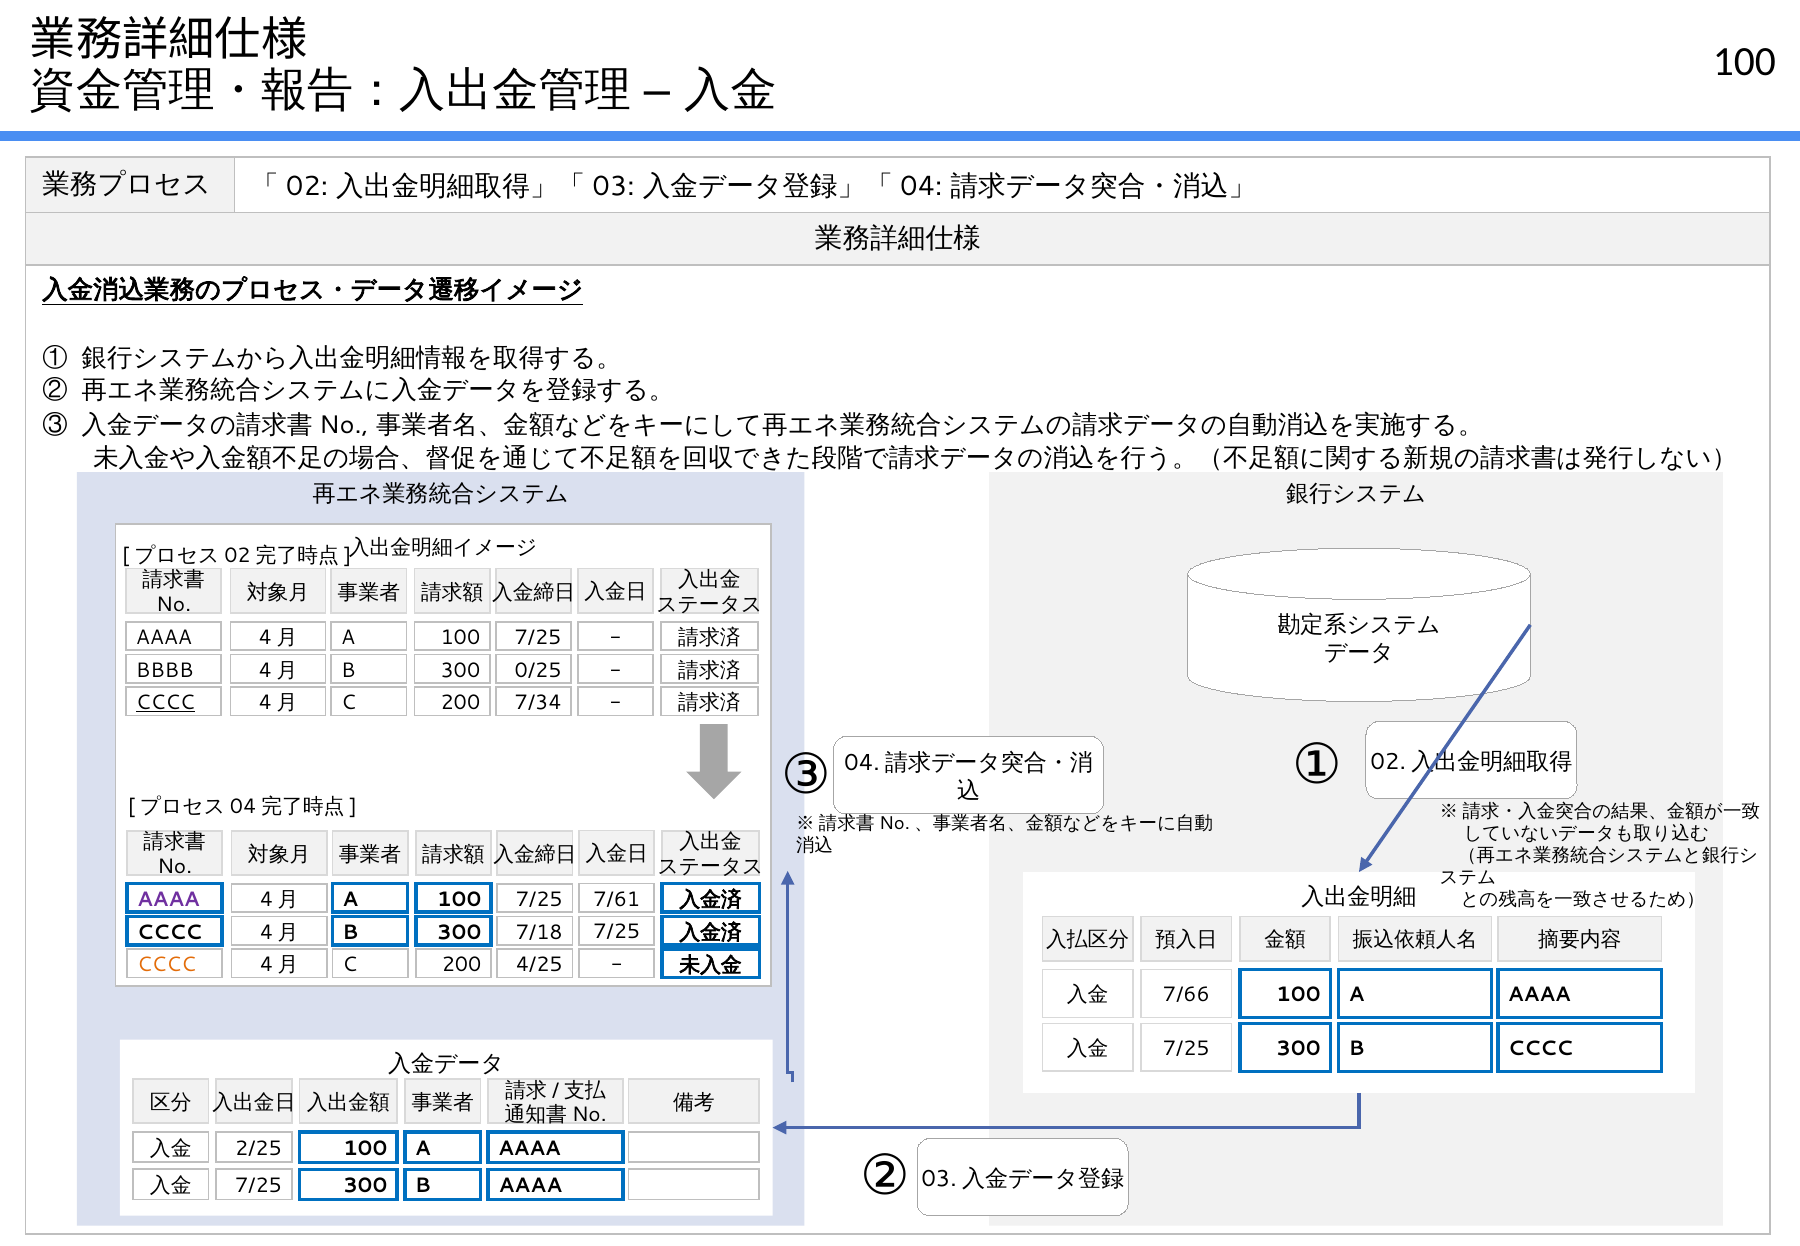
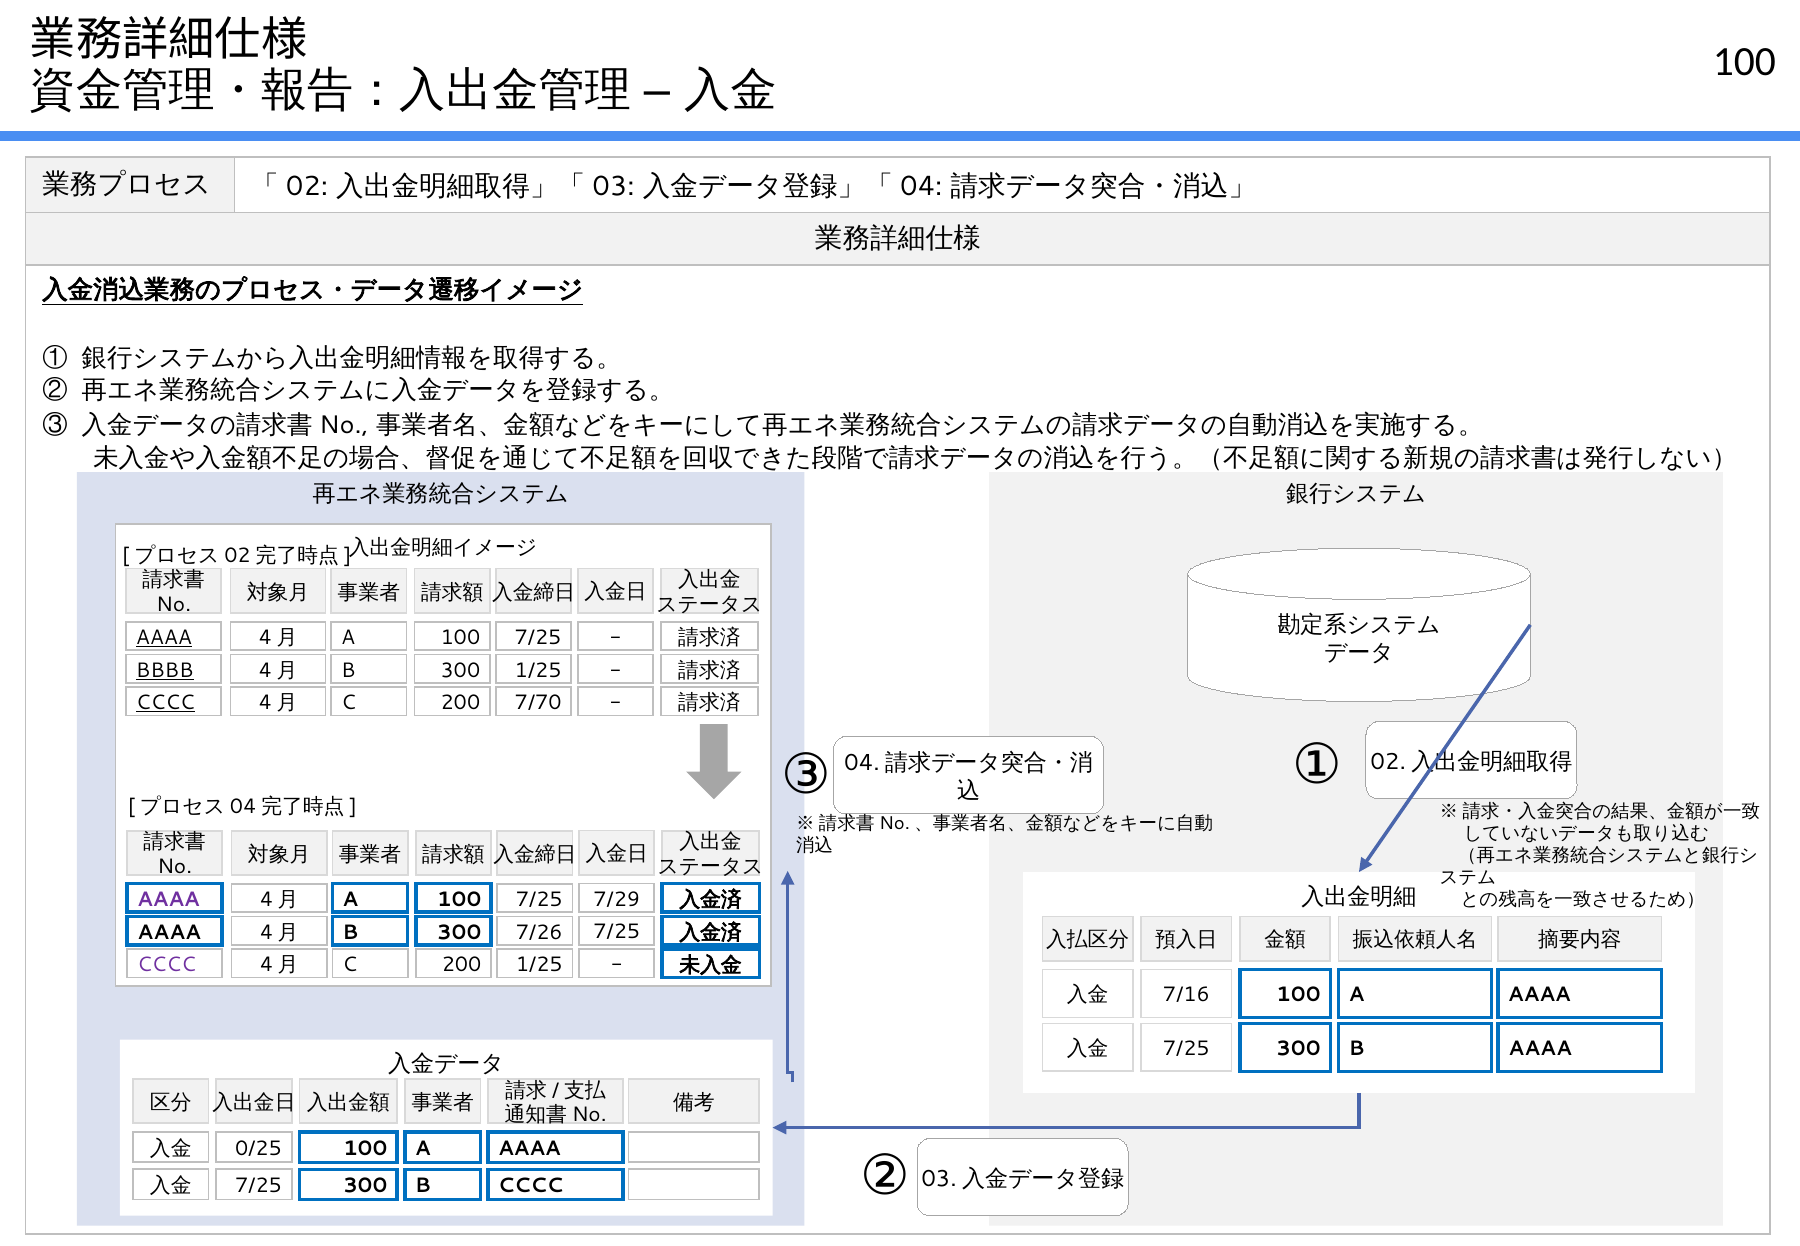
AAAA at (164, 637) underline: none -> present
BBBB underline: none -> present
0/25 at (538, 670): 0/25 -> 1/25
7/34: 7/34 -> 7/70
7/61: 7/61 -> 7/29
CCCC at (169, 932): CCCC -> AAAA
7/18: 7/18 -> 7/26
CCCC at (166, 965) colour: orange -> purple
C 4/25: 4/25 -> 1/25
7/66: 7/66 -> 7/16
7/25 CCCC: CCCC -> AAAA
2/25: 2/25 -> 0/25
AAAA at (530, 1186): AAAA -> CCCC
